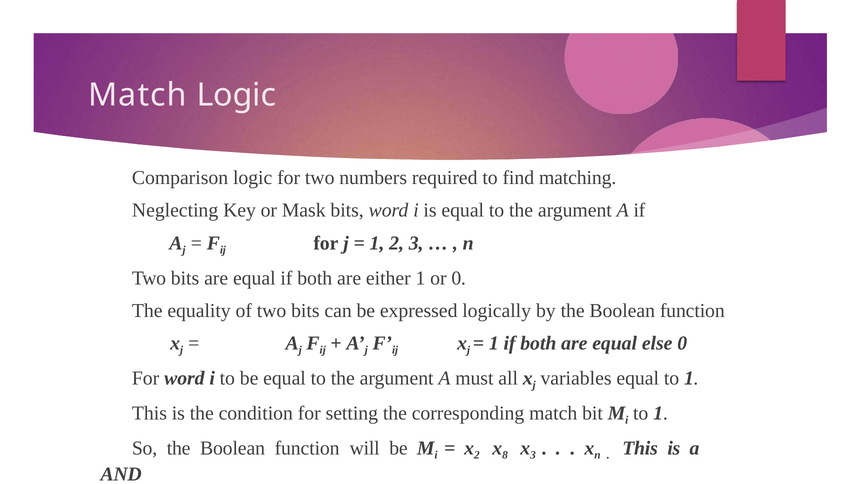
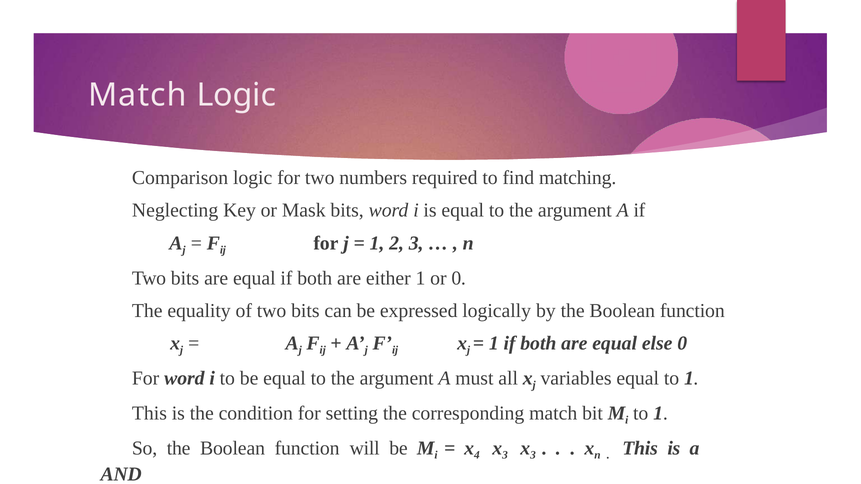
2 at (477, 456): 2 -> 4
8 at (505, 456): 8 -> 3
